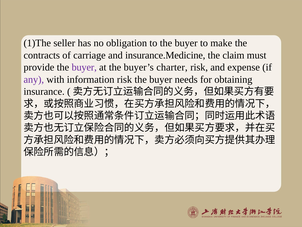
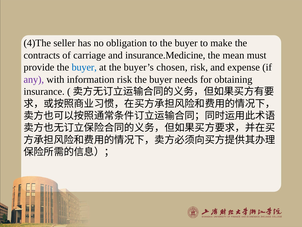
1)The: 1)The -> 4)The
claim: claim -> mean
buyer at (84, 67) colour: purple -> blue
charter: charter -> chosen
